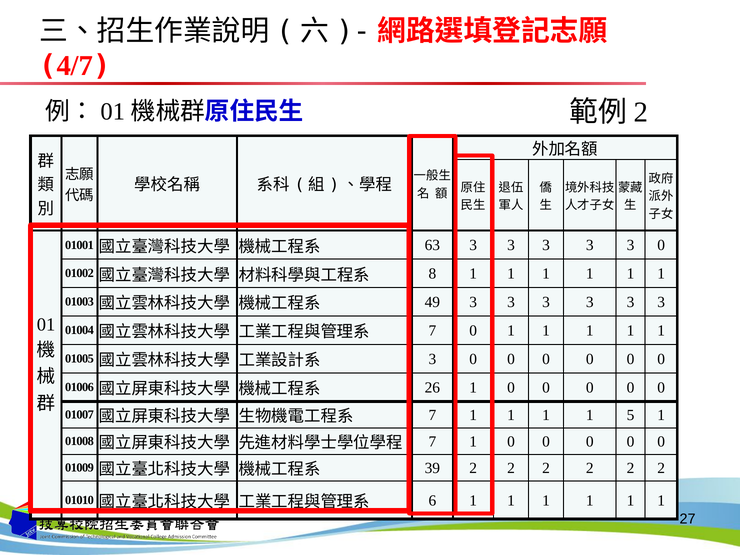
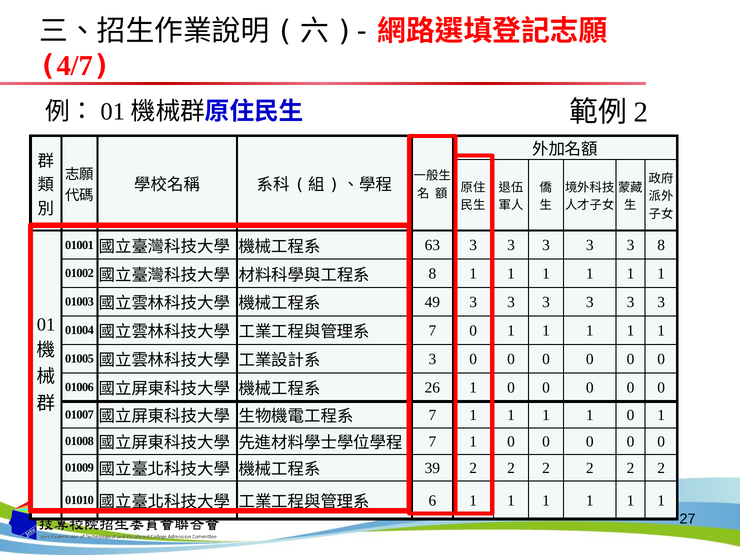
3 3 0: 0 -> 8
1 1 5: 5 -> 0
